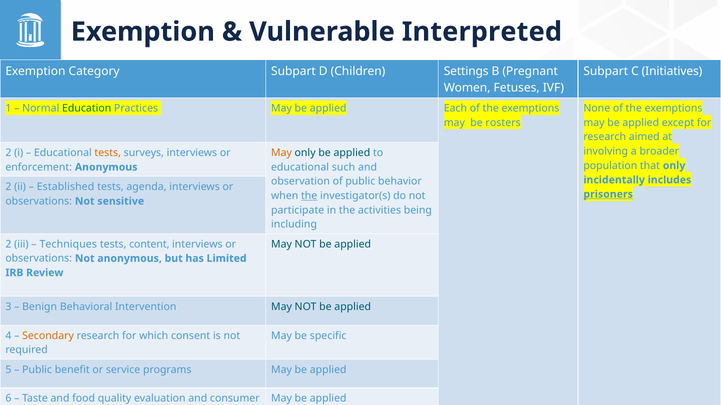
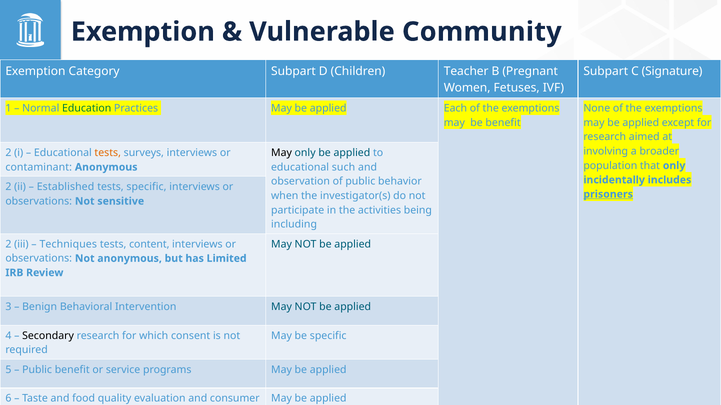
Interpreted: Interpreted -> Community
Settings: Settings -> Teacher
Initiatives: Initiatives -> Signature
be rosters: rosters -> benefit
May at (282, 153) colour: orange -> black
enforcement: enforcement -> contaminant
tests agenda: agenda -> specific
the at (309, 196) underline: present -> none
Secondary colour: orange -> black
